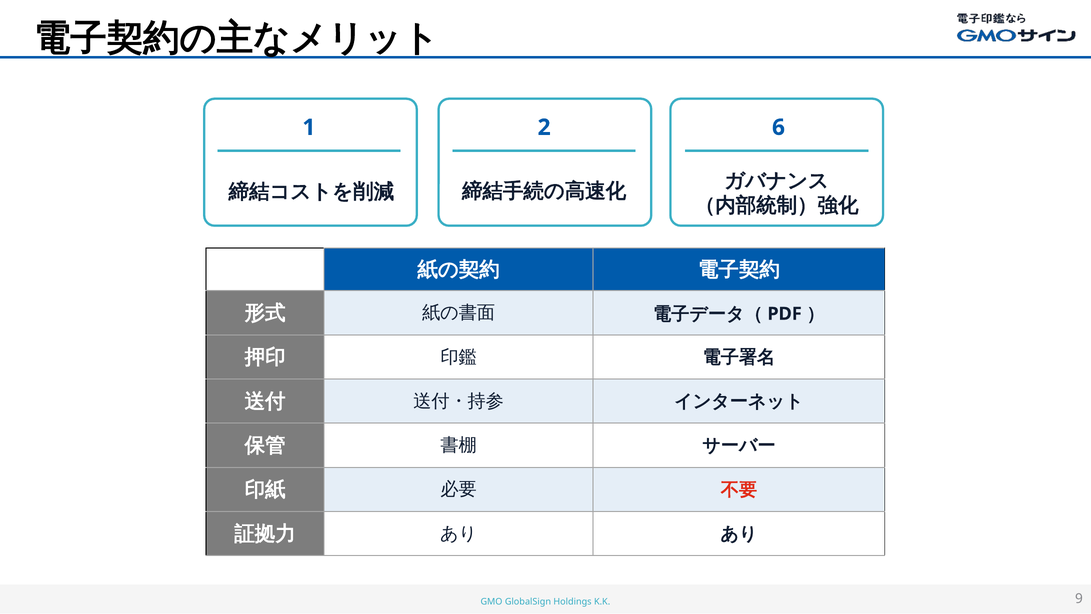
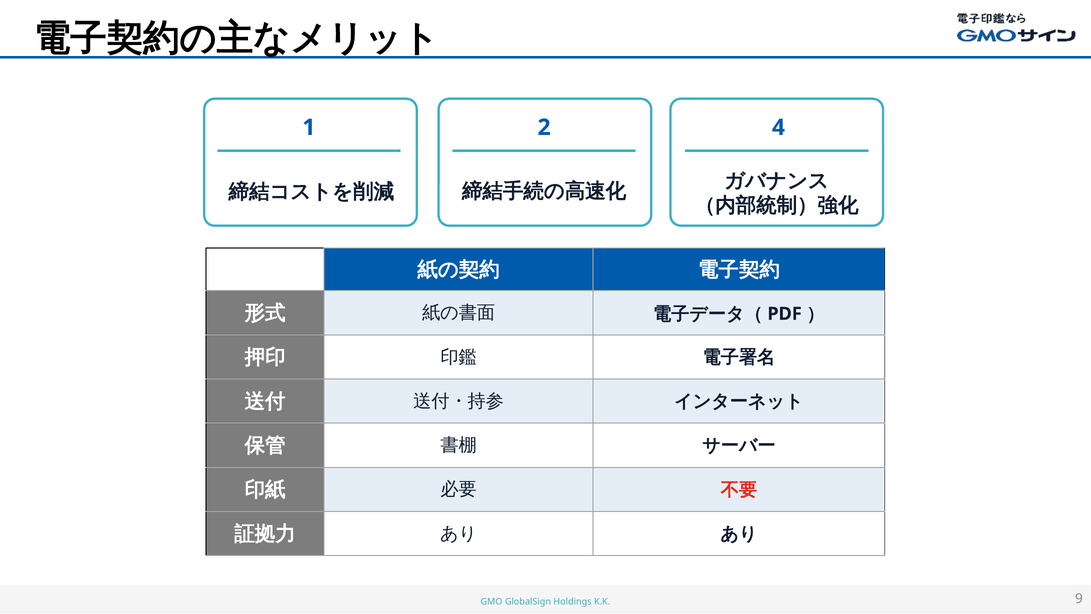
6: 6 -> 4
